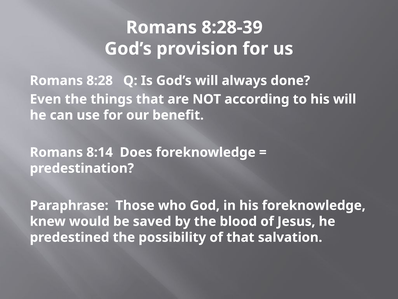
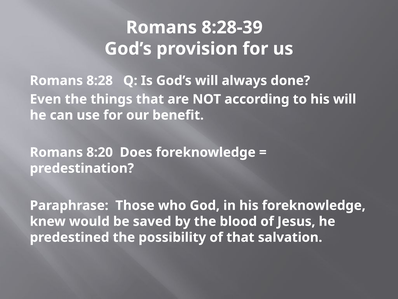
8:14: 8:14 -> 8:20
